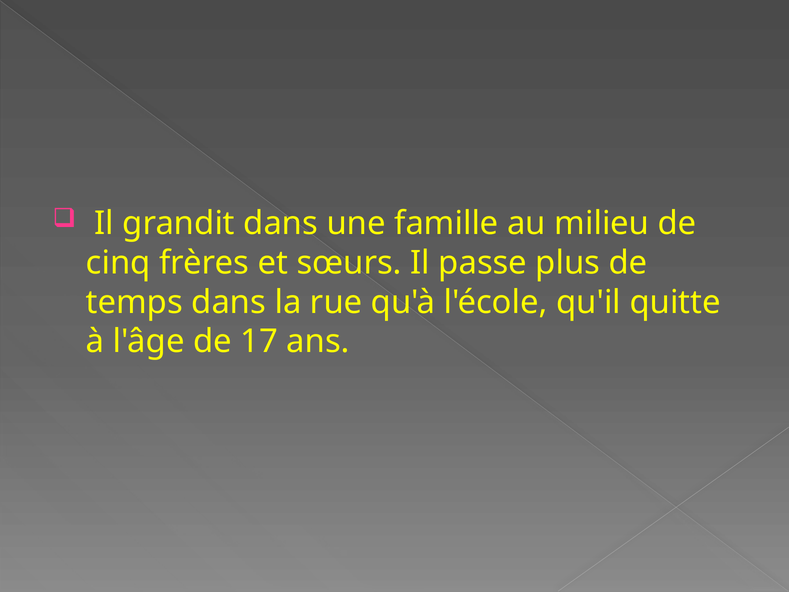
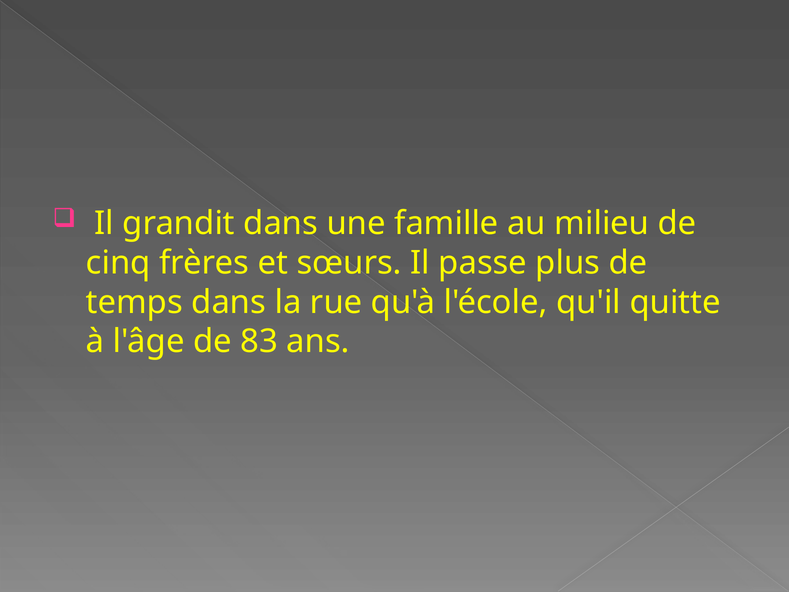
17: 17 -> 83
